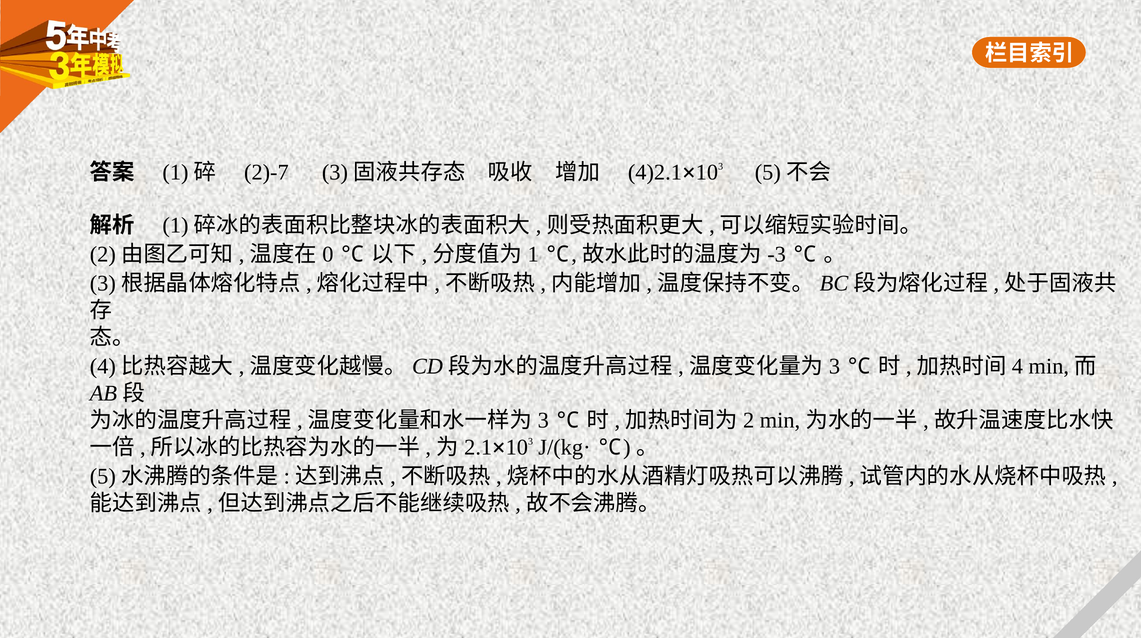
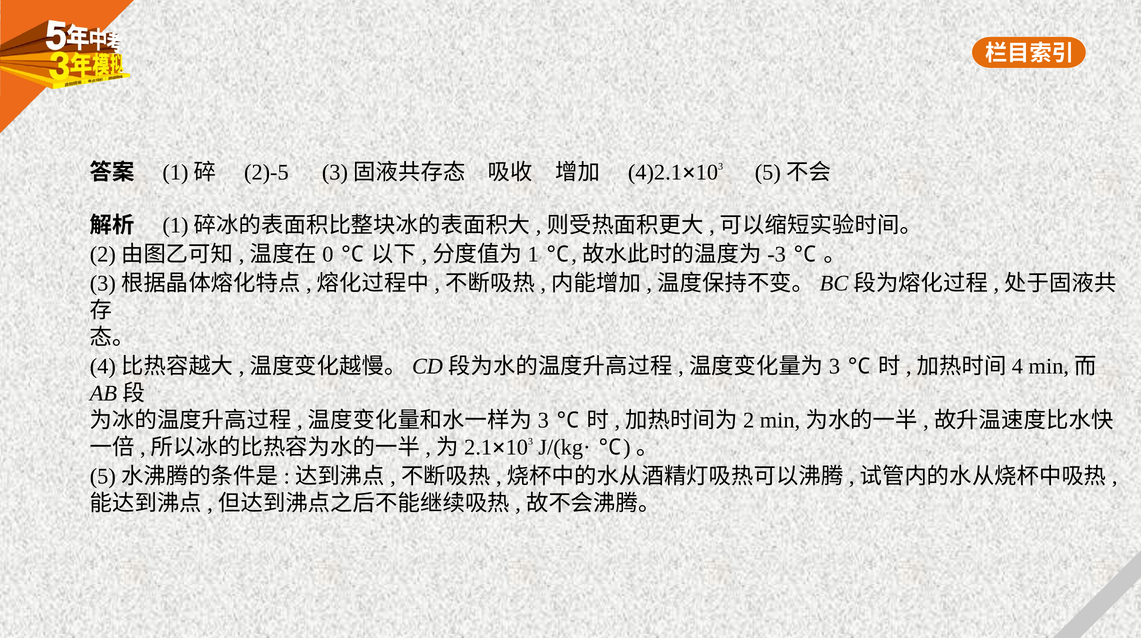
2)-7: 2)-7 -> 2)-5
